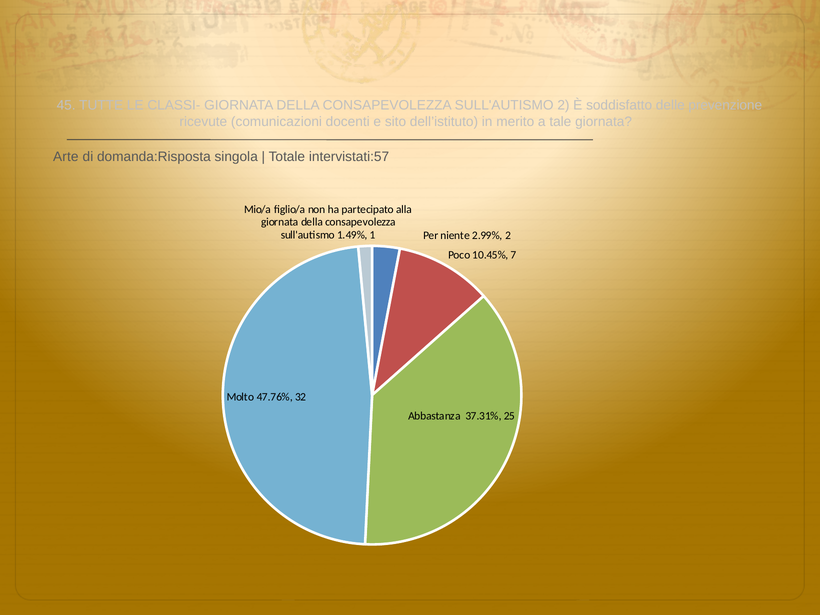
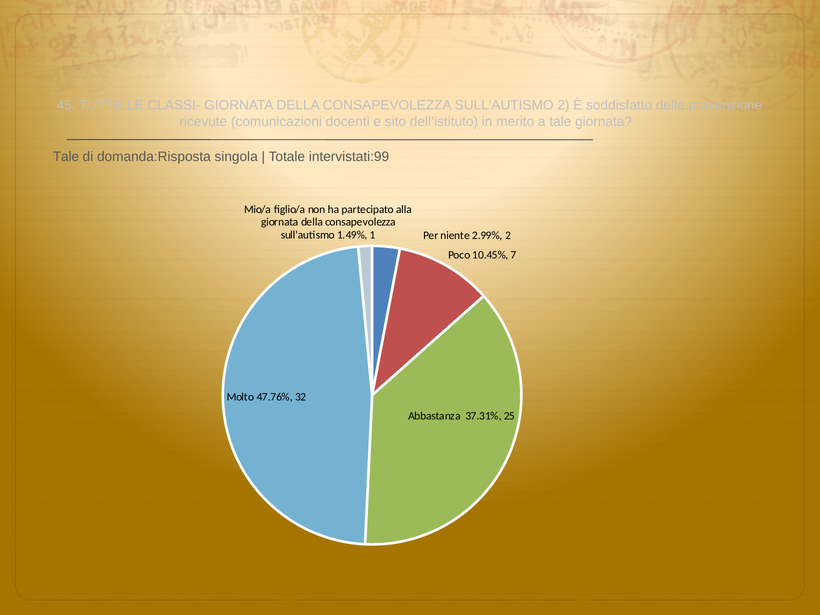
Arte at (66, 157): Arte -> Tale
intervistati:57: intervistati:57 -> intervistati:99
